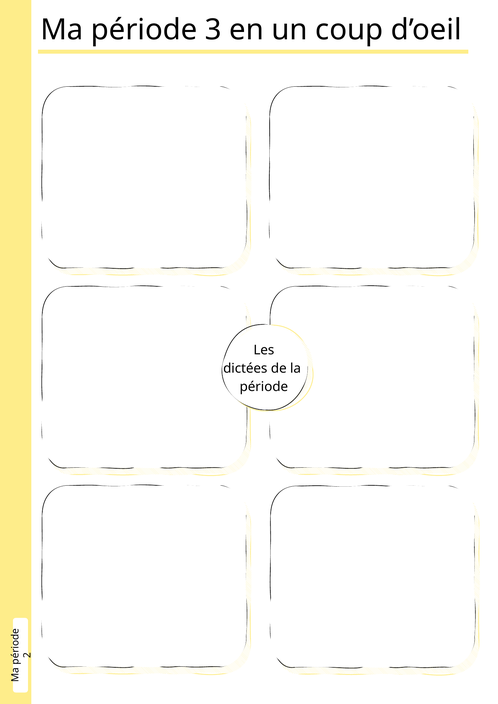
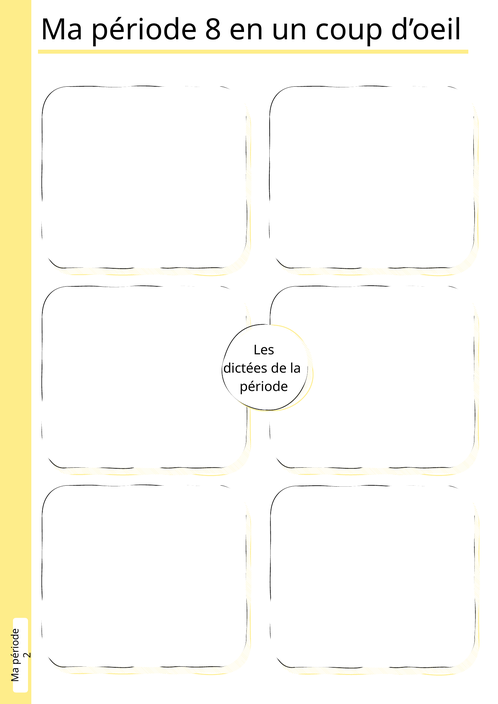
3: 3 -> 8
